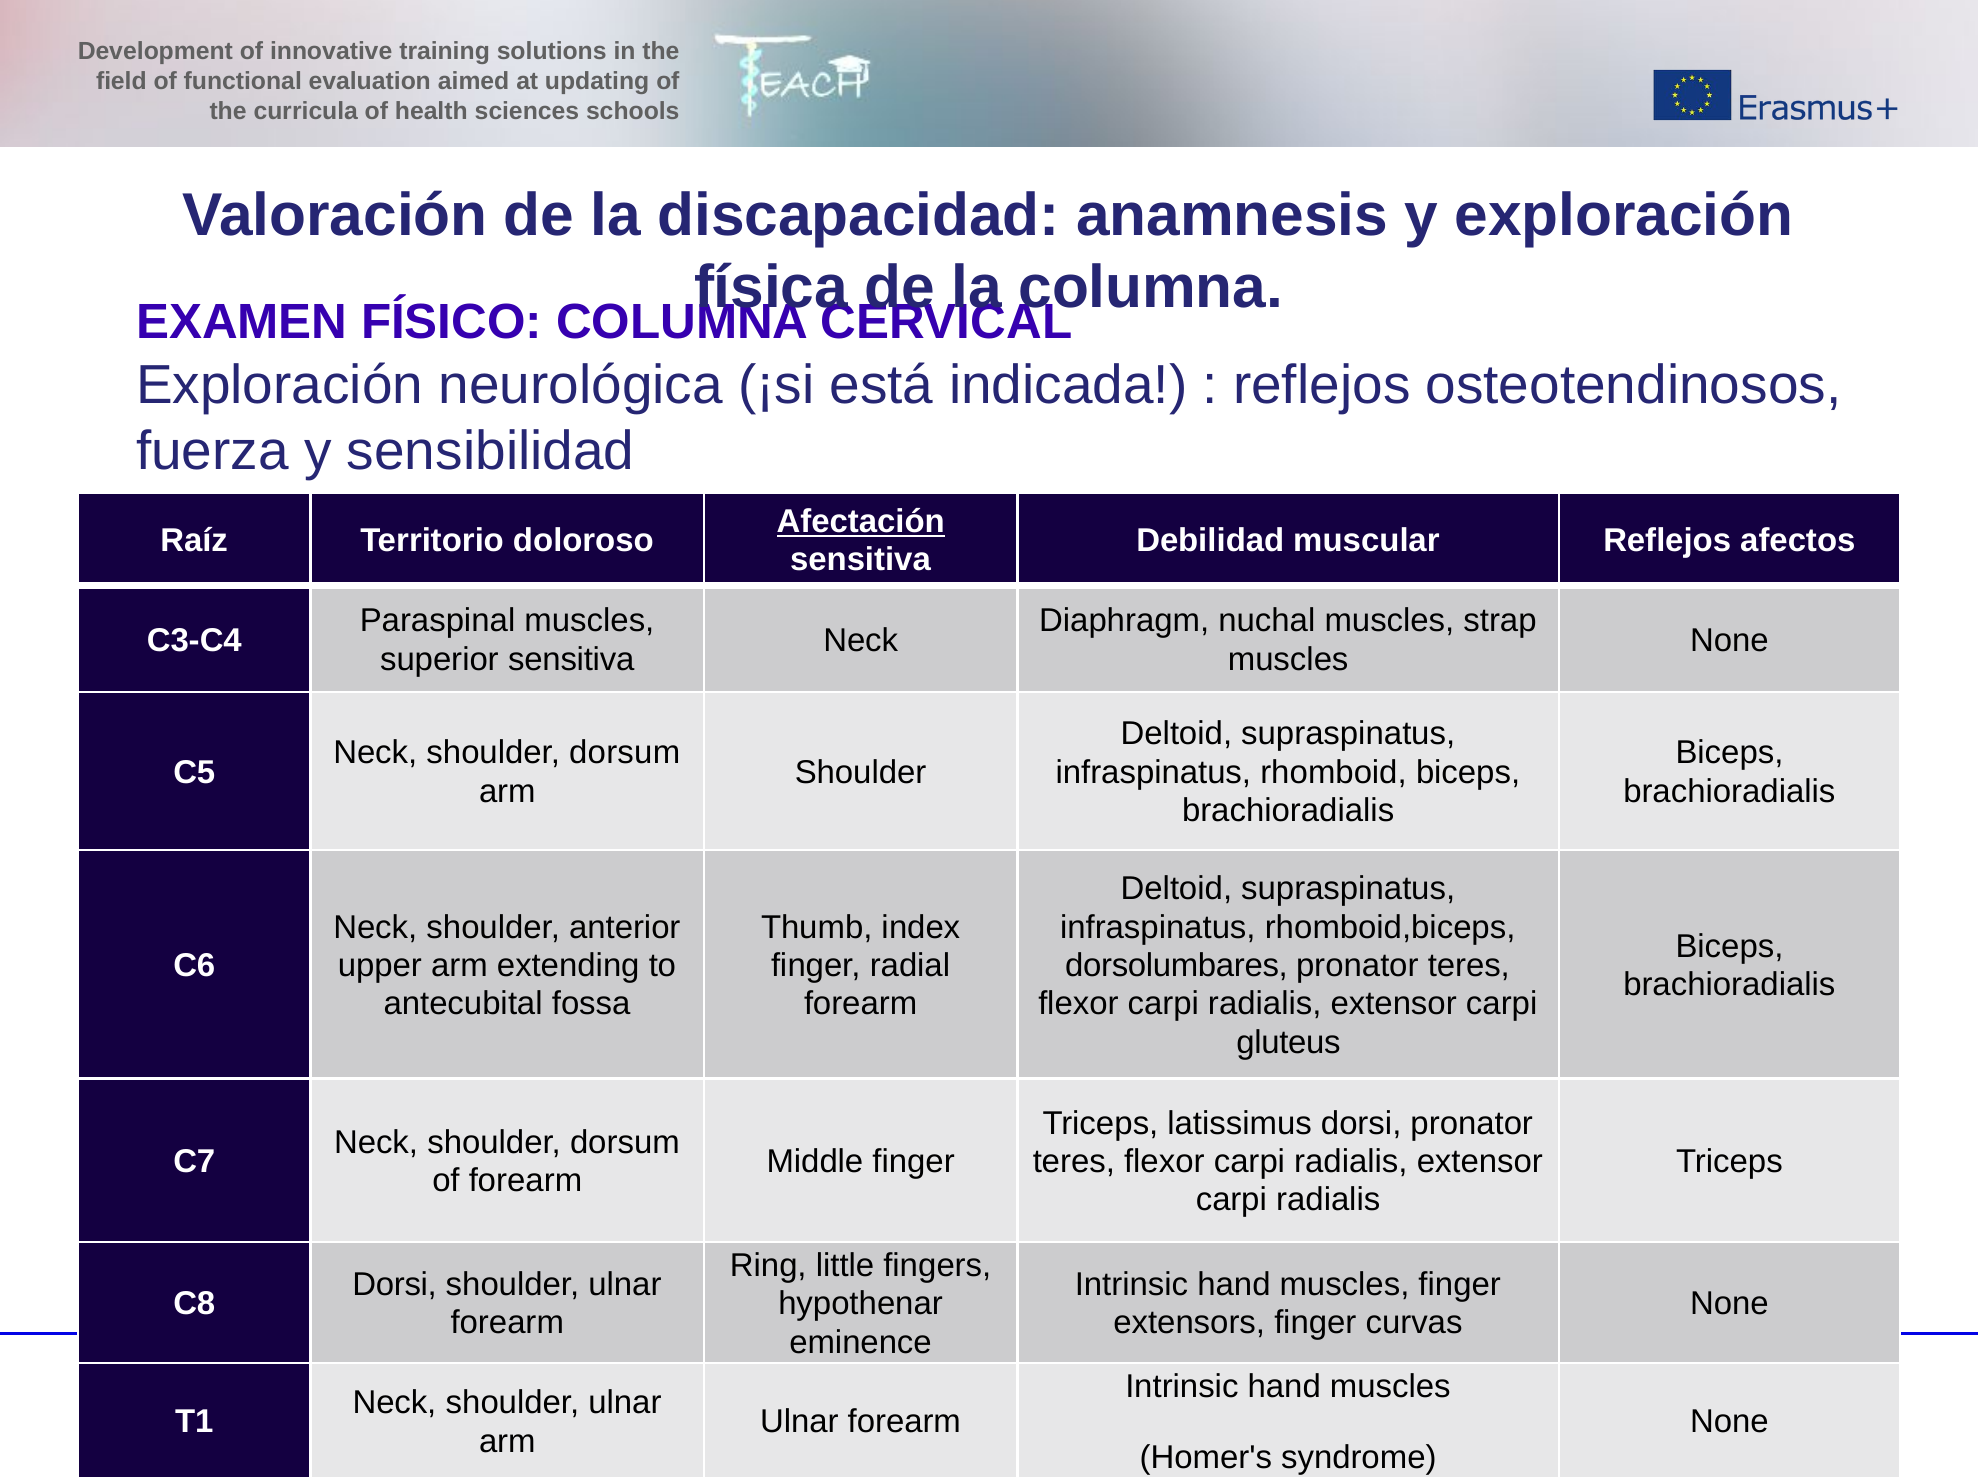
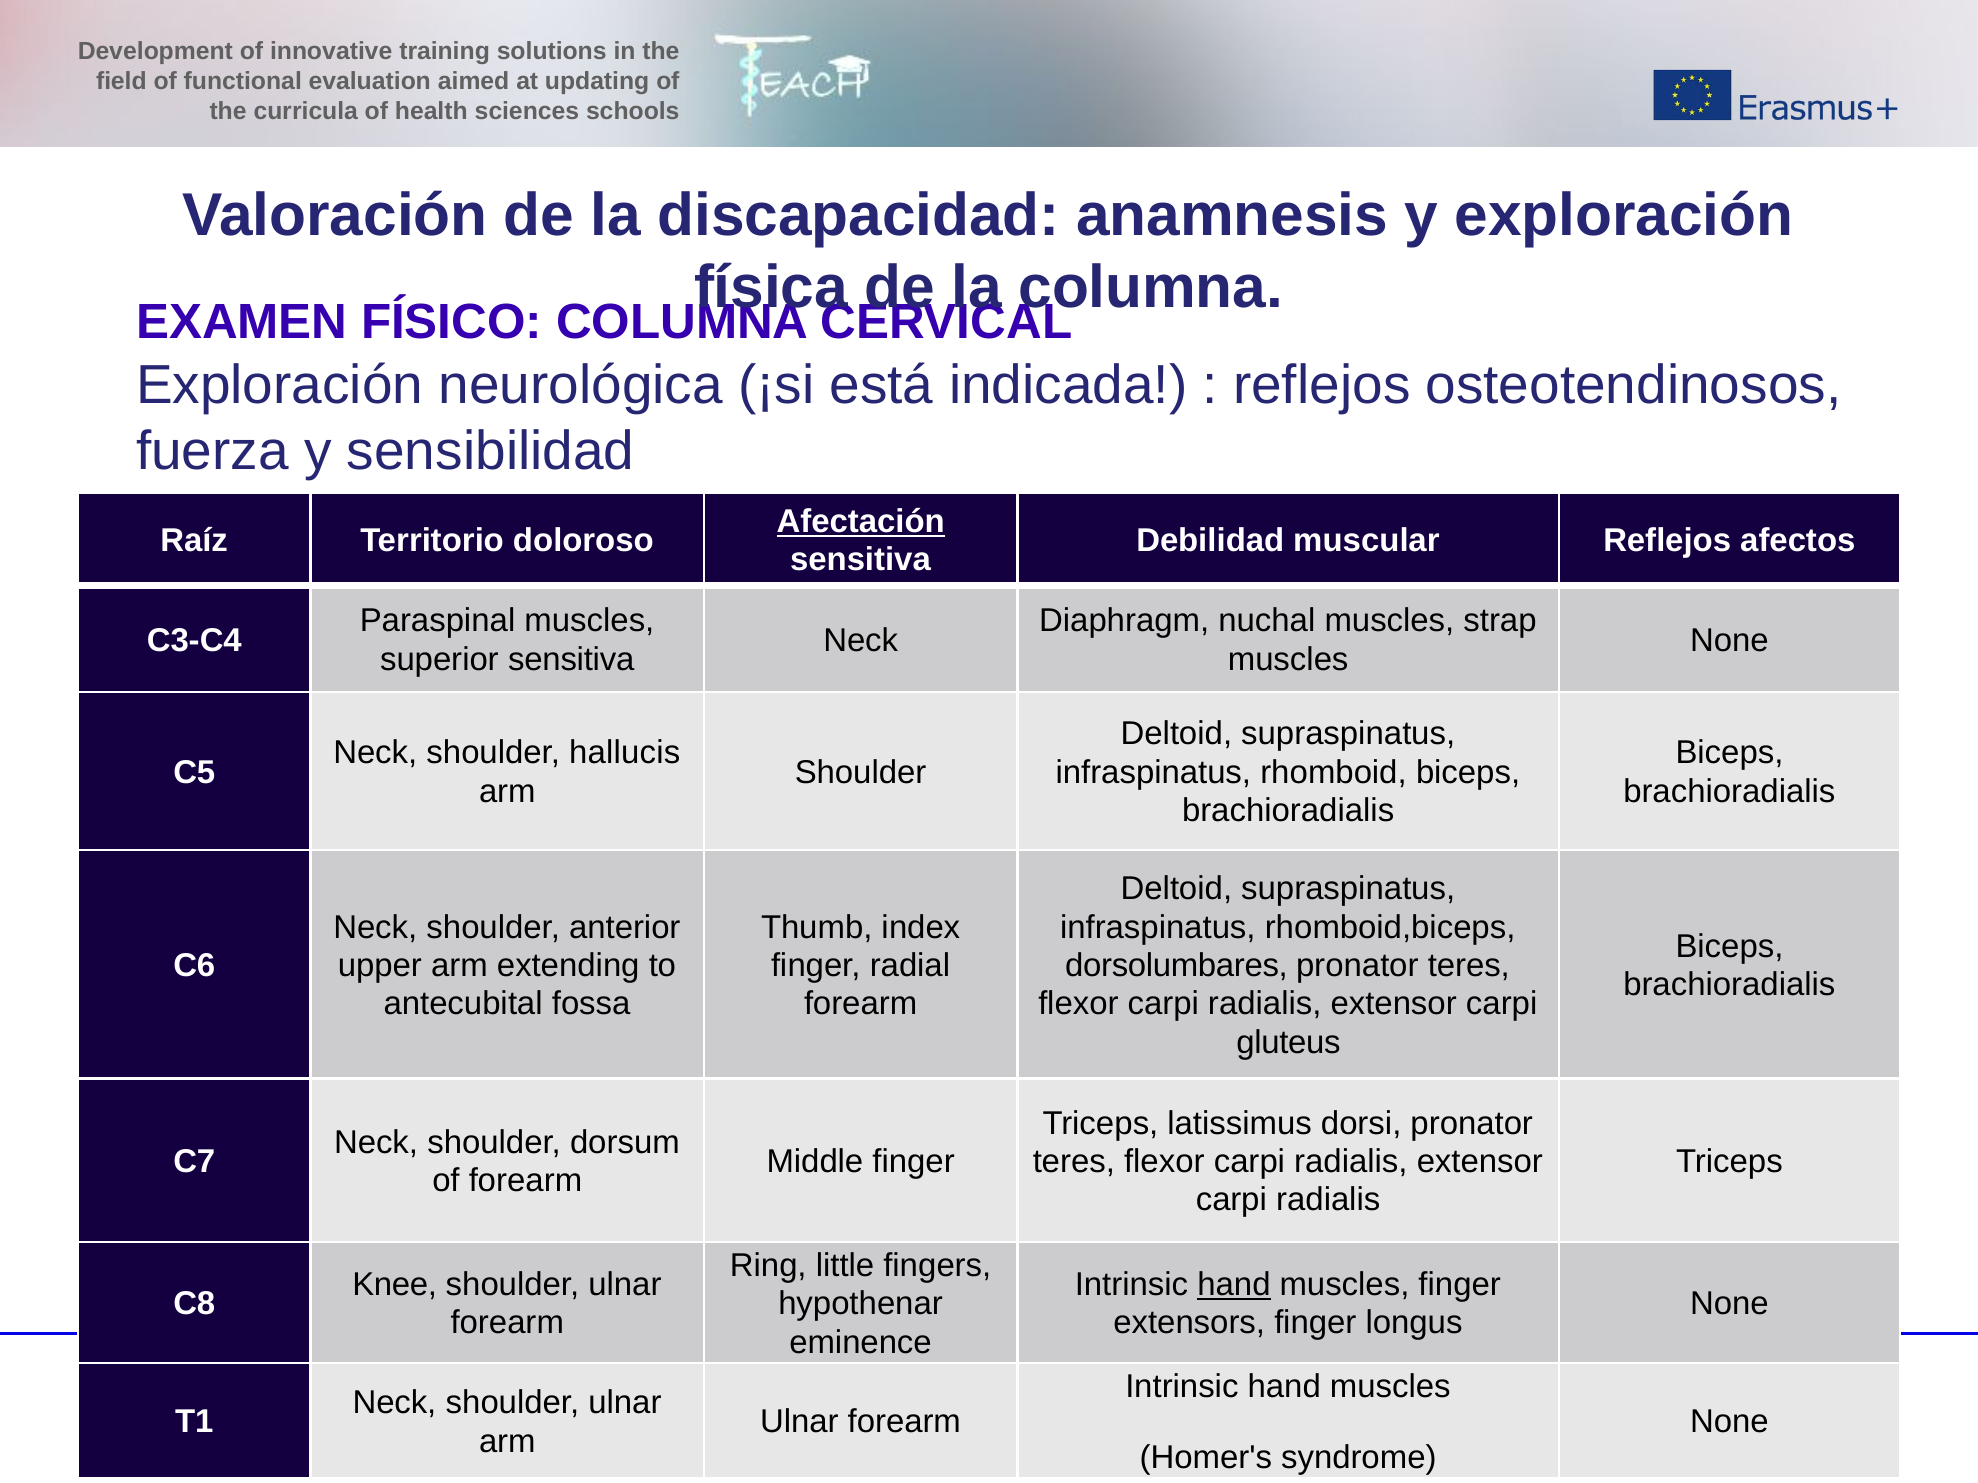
dorsum at (625, 753): dorsum -> hallucis
Dorsi at (395, 1285): Dorsi -> Knee
hand at (1234, 1285) underline: none -> present
curvas: curvas -> longus
